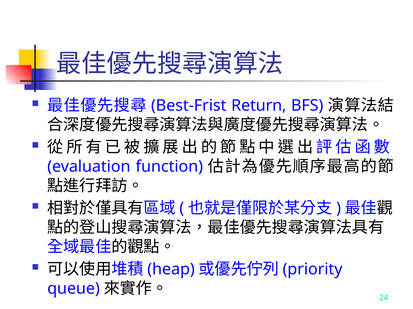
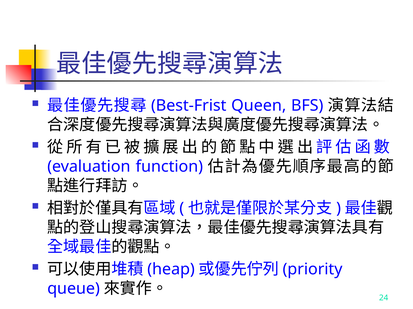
Return: Return -> Queen
